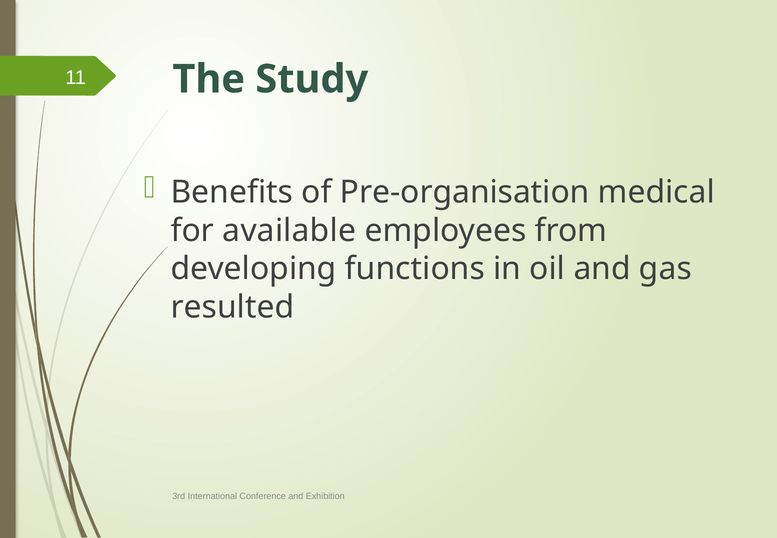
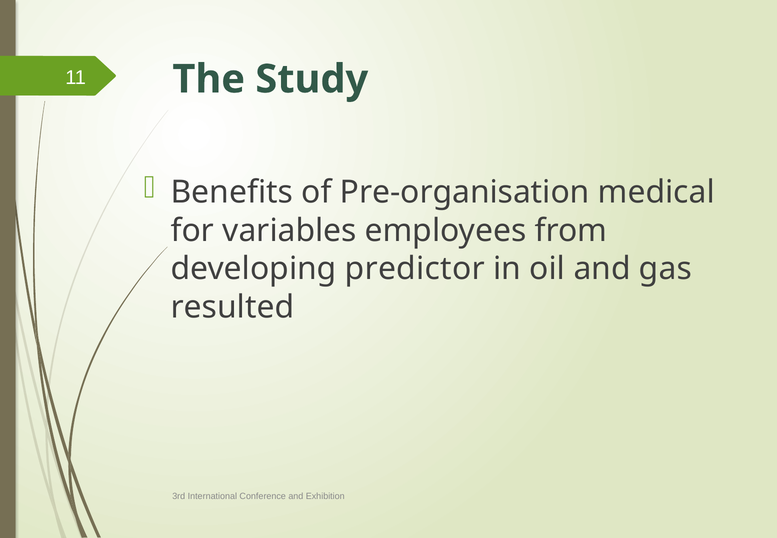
available: available -> variables
functions: functions -> predictor
